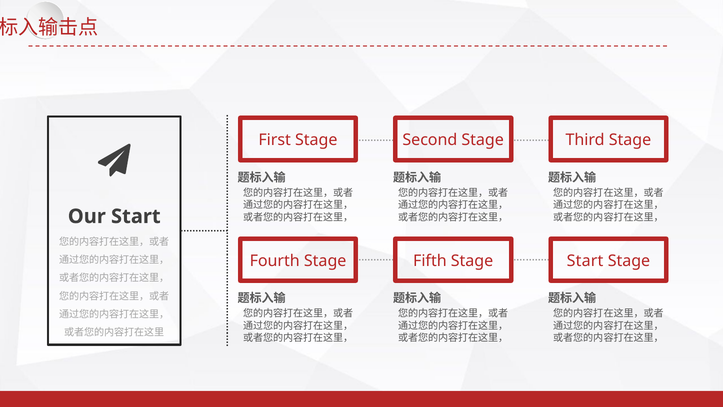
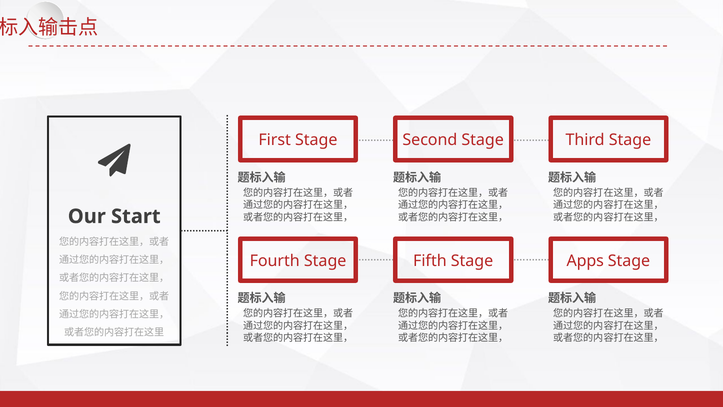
Start at (585, 261): Start -> Apps
